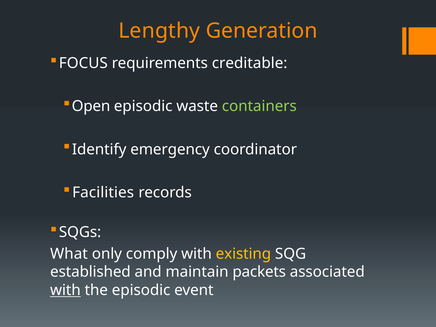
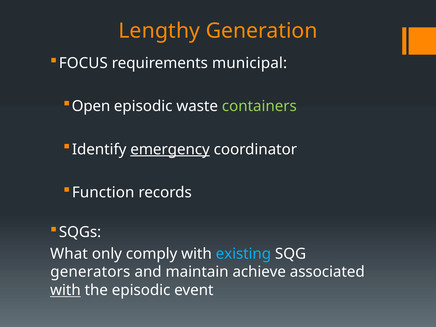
creditable: creditable -> municipal
emergency underline: none -> present
Facilities: Facilities -> Function
existing colour: yellow -> light blue
established: established -> generators
packets: packets -> achieve
